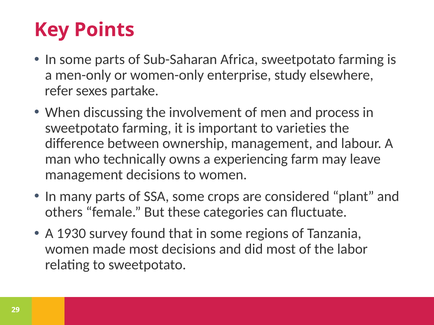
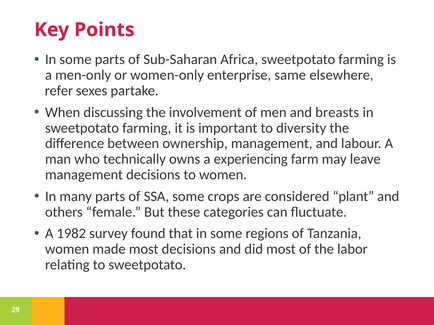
study: study -> same
process: process -> breasts
varieties: varieties -> diversity
1930: 1930 -> 1982
